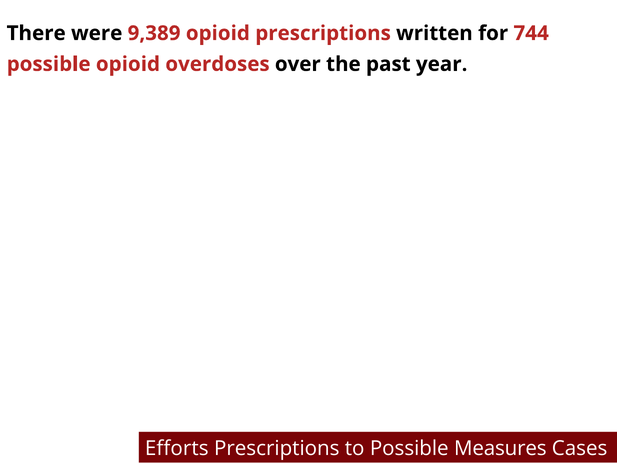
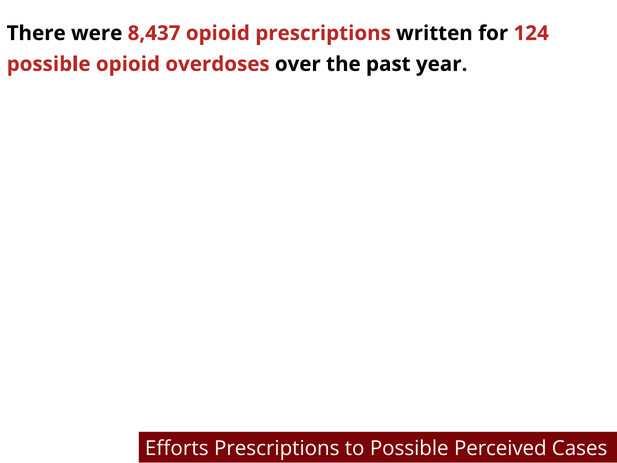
9,389: 9,389 -> 8,437
744: 744 -> 124
Measures: Measures -> Perceived
